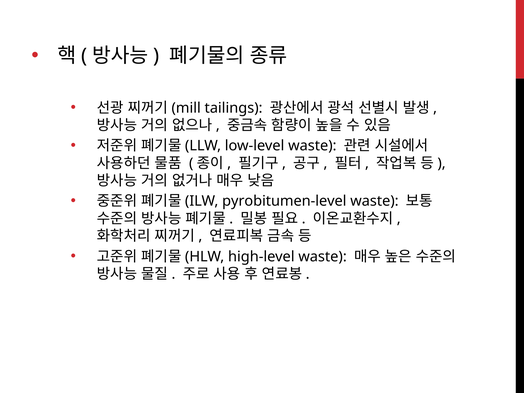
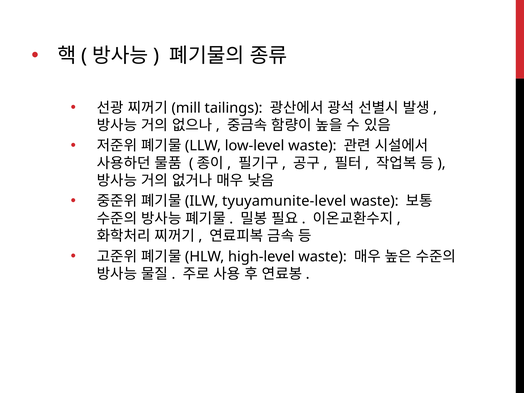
pyrobitumen-level: pyrobitumen-level -> tyuyamunite-level
